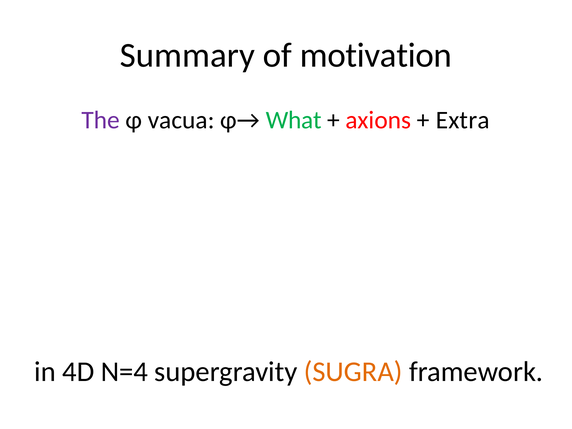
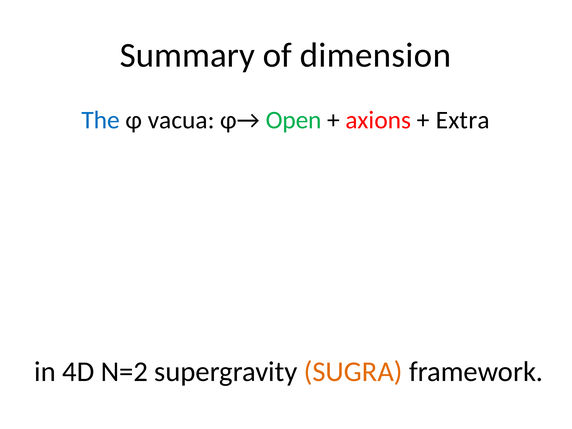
motivation: motivation -> dimension
The colour: purple -> blue
What: What -> Open
N=4: N=4 -> N=2
